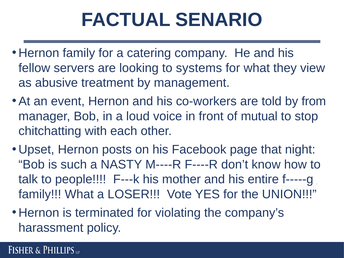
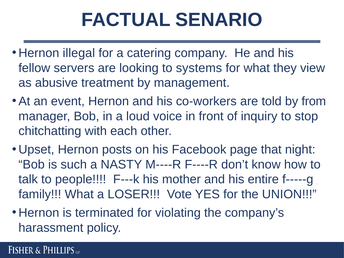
Hernon family: family -> illegal
mutual: mutual -> inquiry
